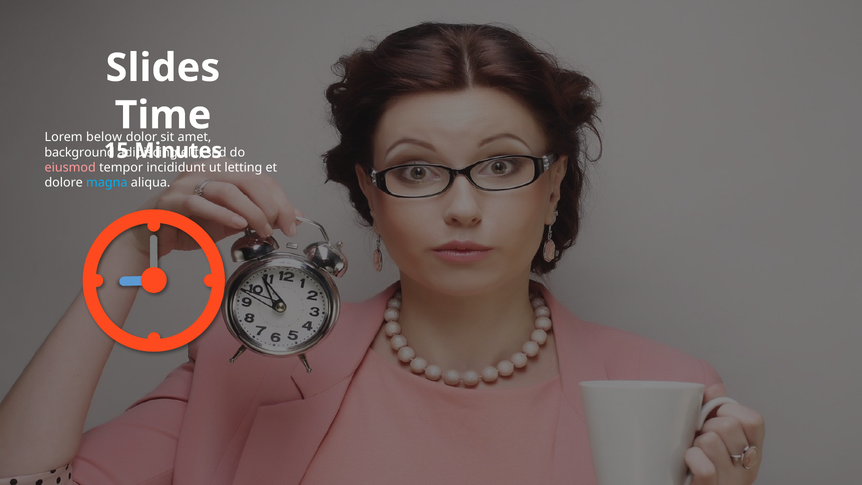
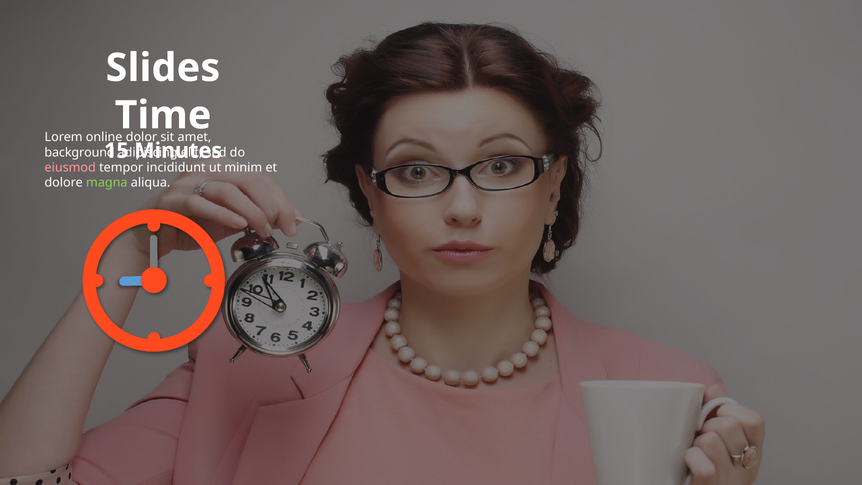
below: below -> online
letting: letting -> minim
magna colour: light blue -> light green
